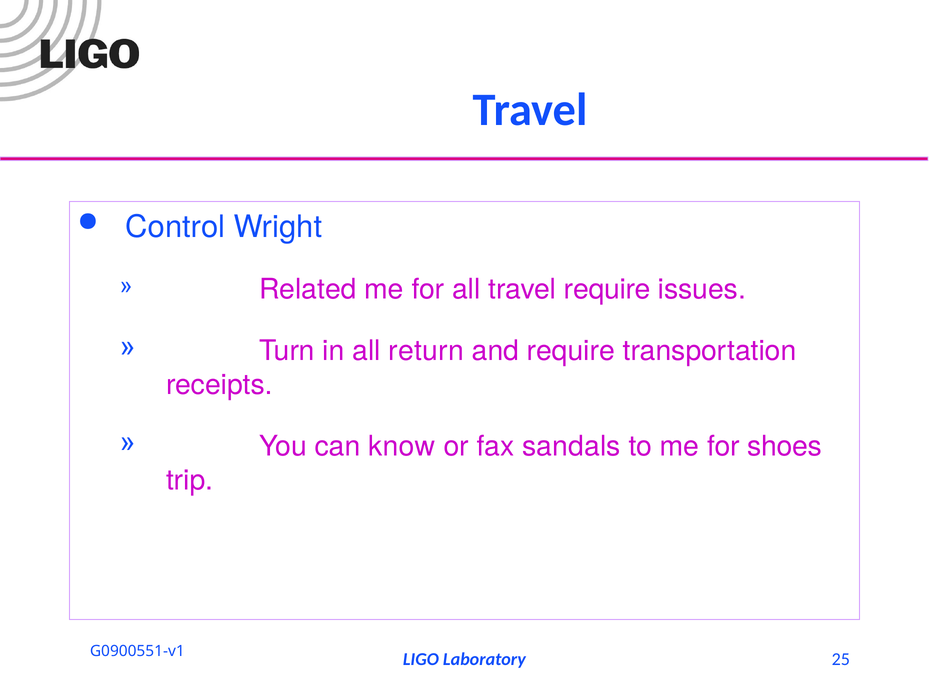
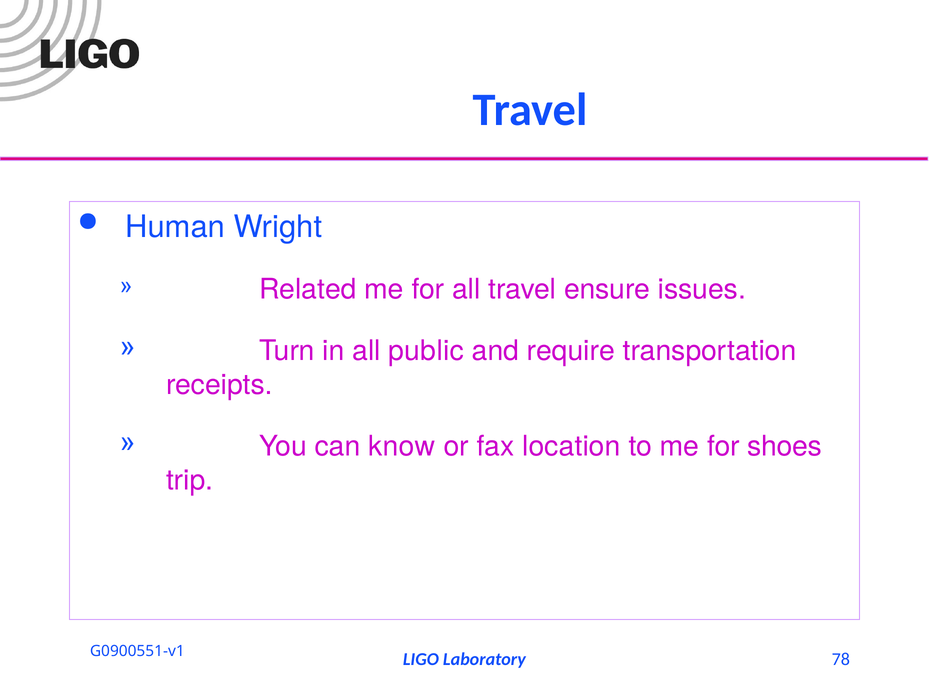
Control: Control -> Human
travel require: require -> ensure
return: return -> public
sandals: sandals -> location
25: 25 -> 78
